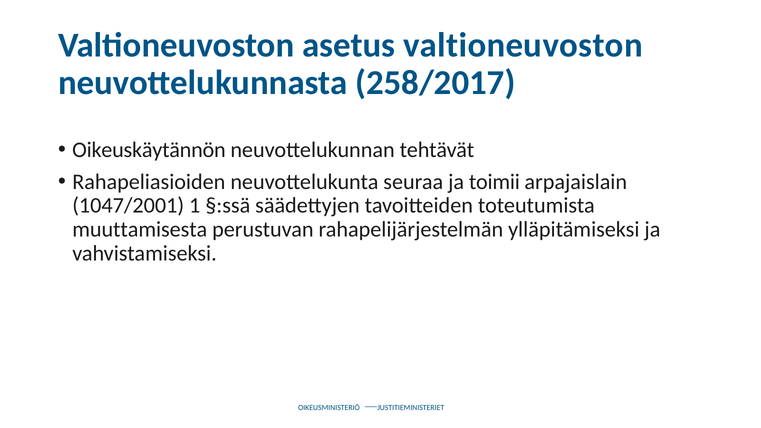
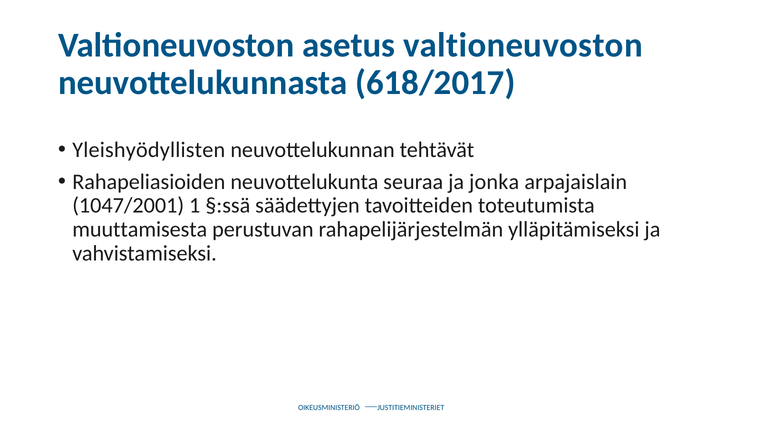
258/2017: 258/2017 -> 618/2017
Oikeuskäytännön: Oikeuskäytännön -> Yleishyödyllisten
toimii: toimii -> jonka
